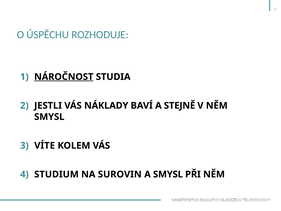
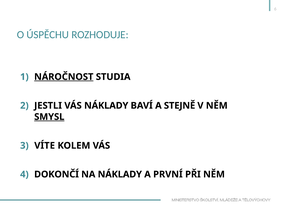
SMYSL at (49, 117) underline: none -> present
STUDIUM: STUDIUM -> DOKONČÍ
NA SUROVIN: SUROVIN -> NÁKLADY
A SMYSL: SMYSL -> PRVNÍ
